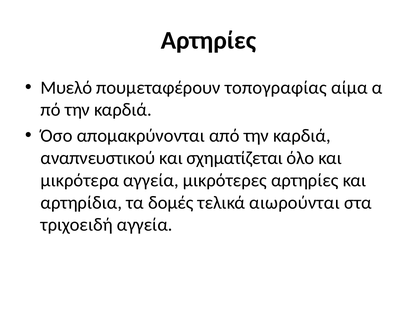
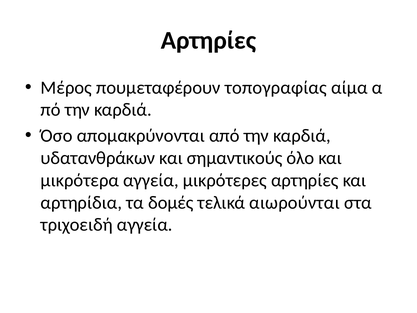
Μυελό: Μυελό -> Μέρος
αναπνευστικού: αναπνευστικού -> υδατανθράκων
σχηματίζεται: σχηματίζεται -> σημαντικούς
